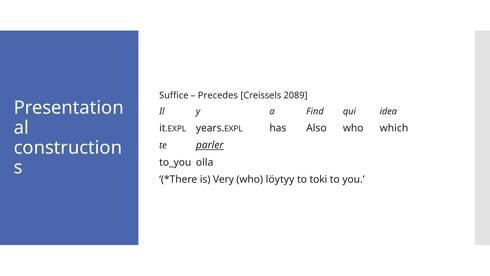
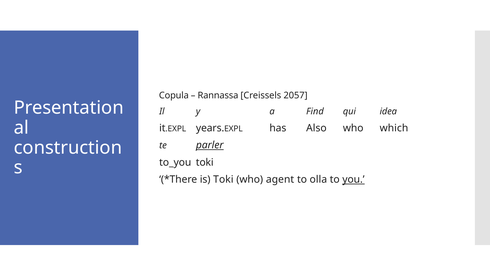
Suffice: Suffice -> Copula
Precedes: Precedes -> Rannassa
2089: 2089 -> 2057
to_you olla: olla -> toki
is Very: Very -> Toki
löytyy: löytyy -> agent
toki: toki -> olla
you underline: none -> present
